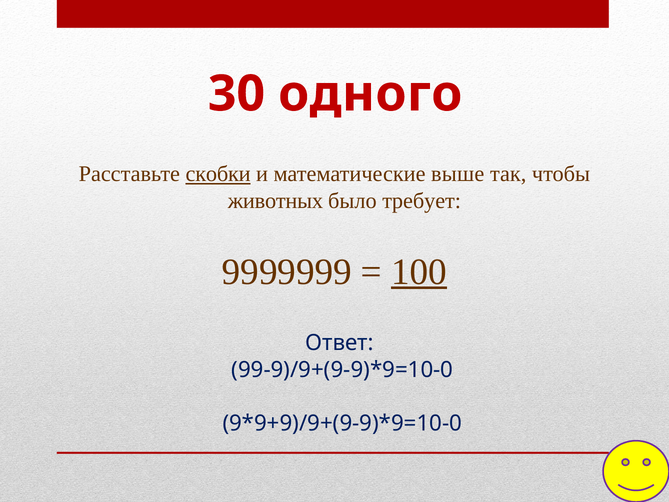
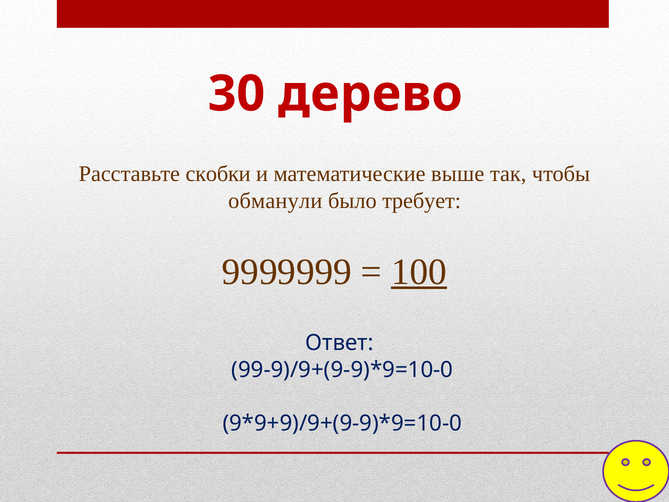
одного: одного -> дерево
скобки underline: present -> none
животных: животных -> обманули
